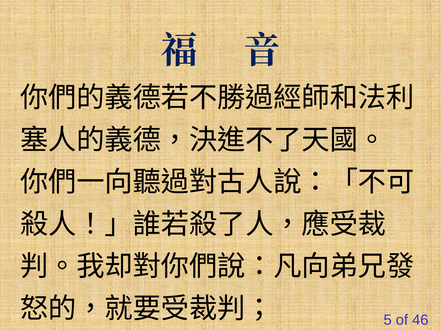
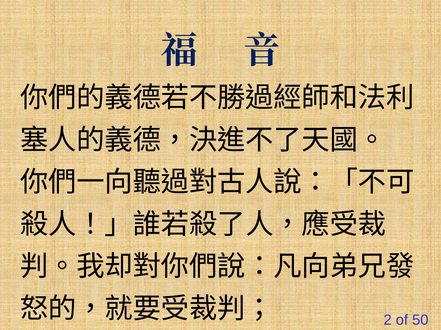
5: 5 -> 2
46: 46 -> 50
